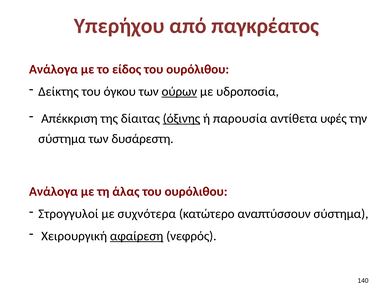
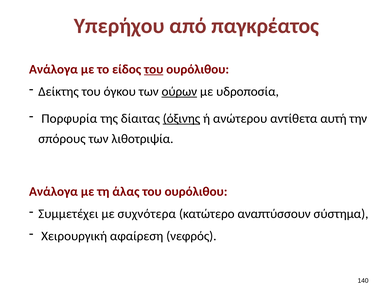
του at (154, 69) underline: none -> present
Απέκκριση: Απέκκριση -> Πορφυρία
παρουσία: παρουσία -> ανώτερου
υφές: υφές -> αυτή
σύστημα at (62, 139): σύστημα -> σπόρους
δυσάρεστη: δυσάρεστη -> λιθοτριψία
Στρογγυλοί: Στρογγυλοί -> Συμμετέχει
αφαίρεση underline: present -> none
